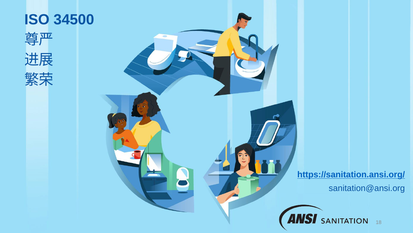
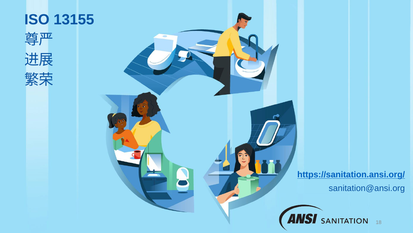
34500: 34500 -> 13155
